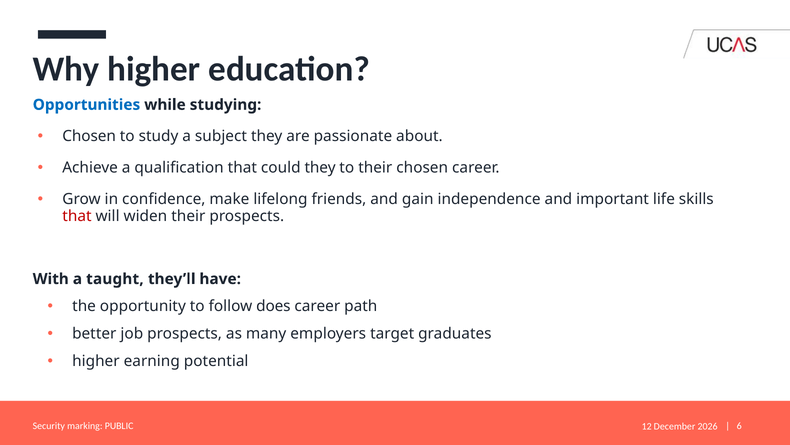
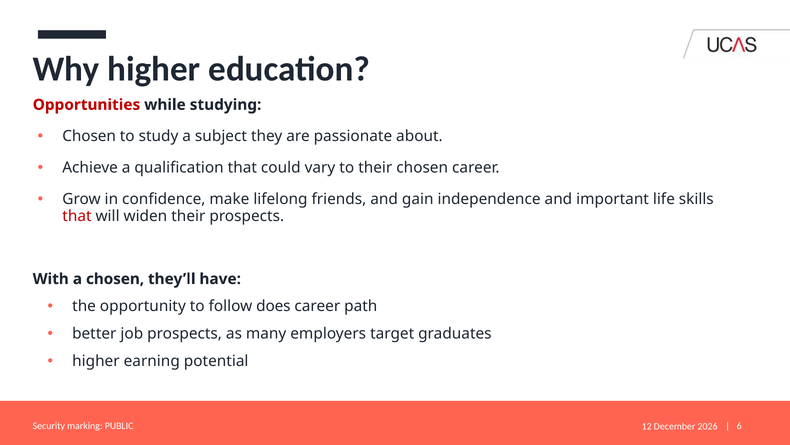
Opportunities colour: blue -> red
could they: they -> vary
a taught: taught -> chosen
